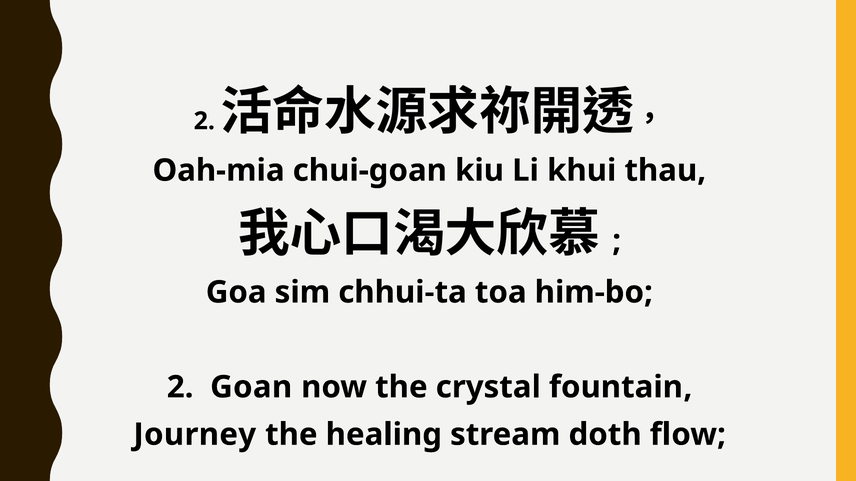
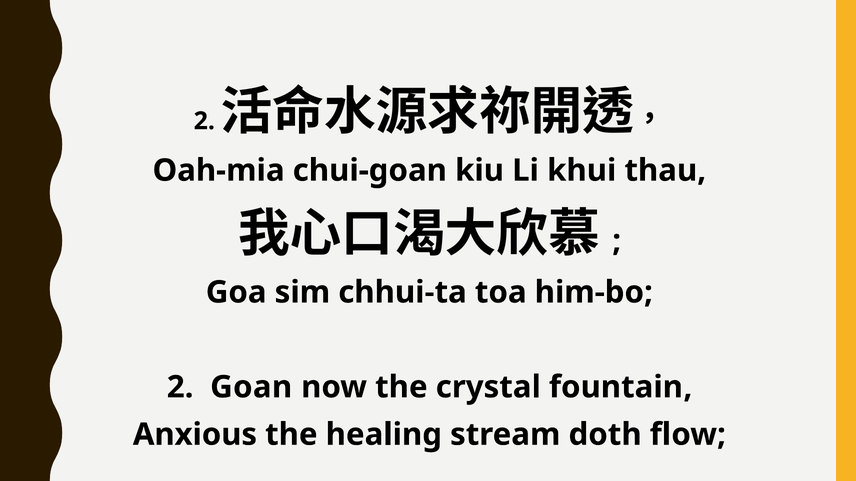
Journey: Journey -> Anxious
